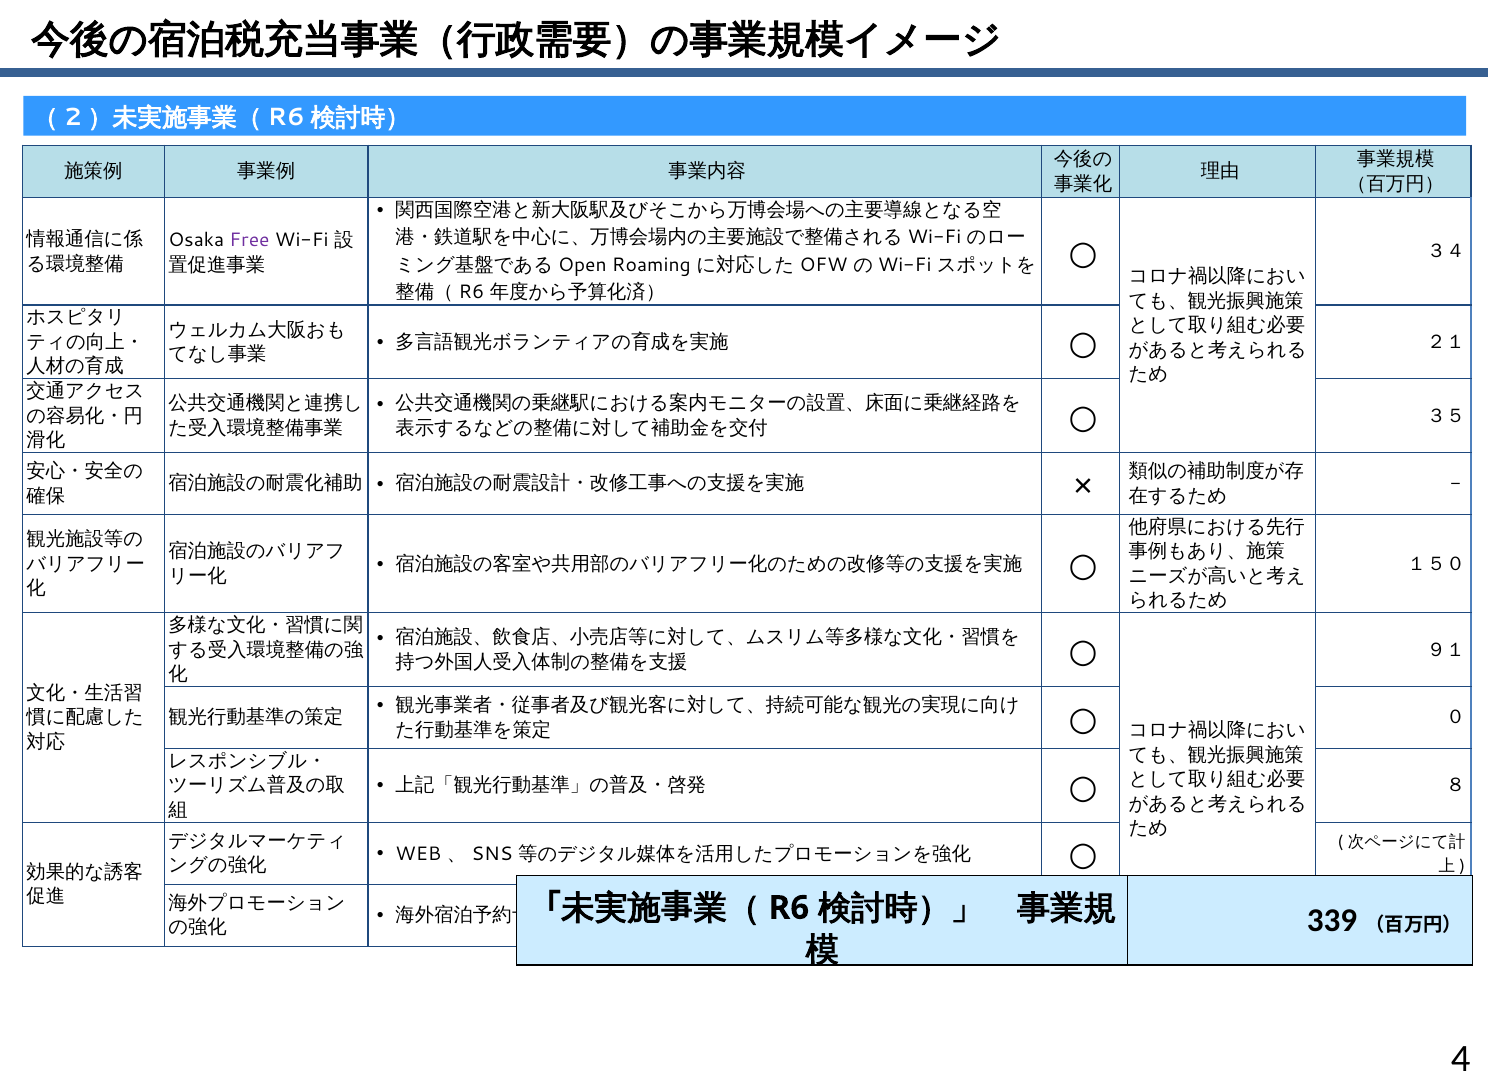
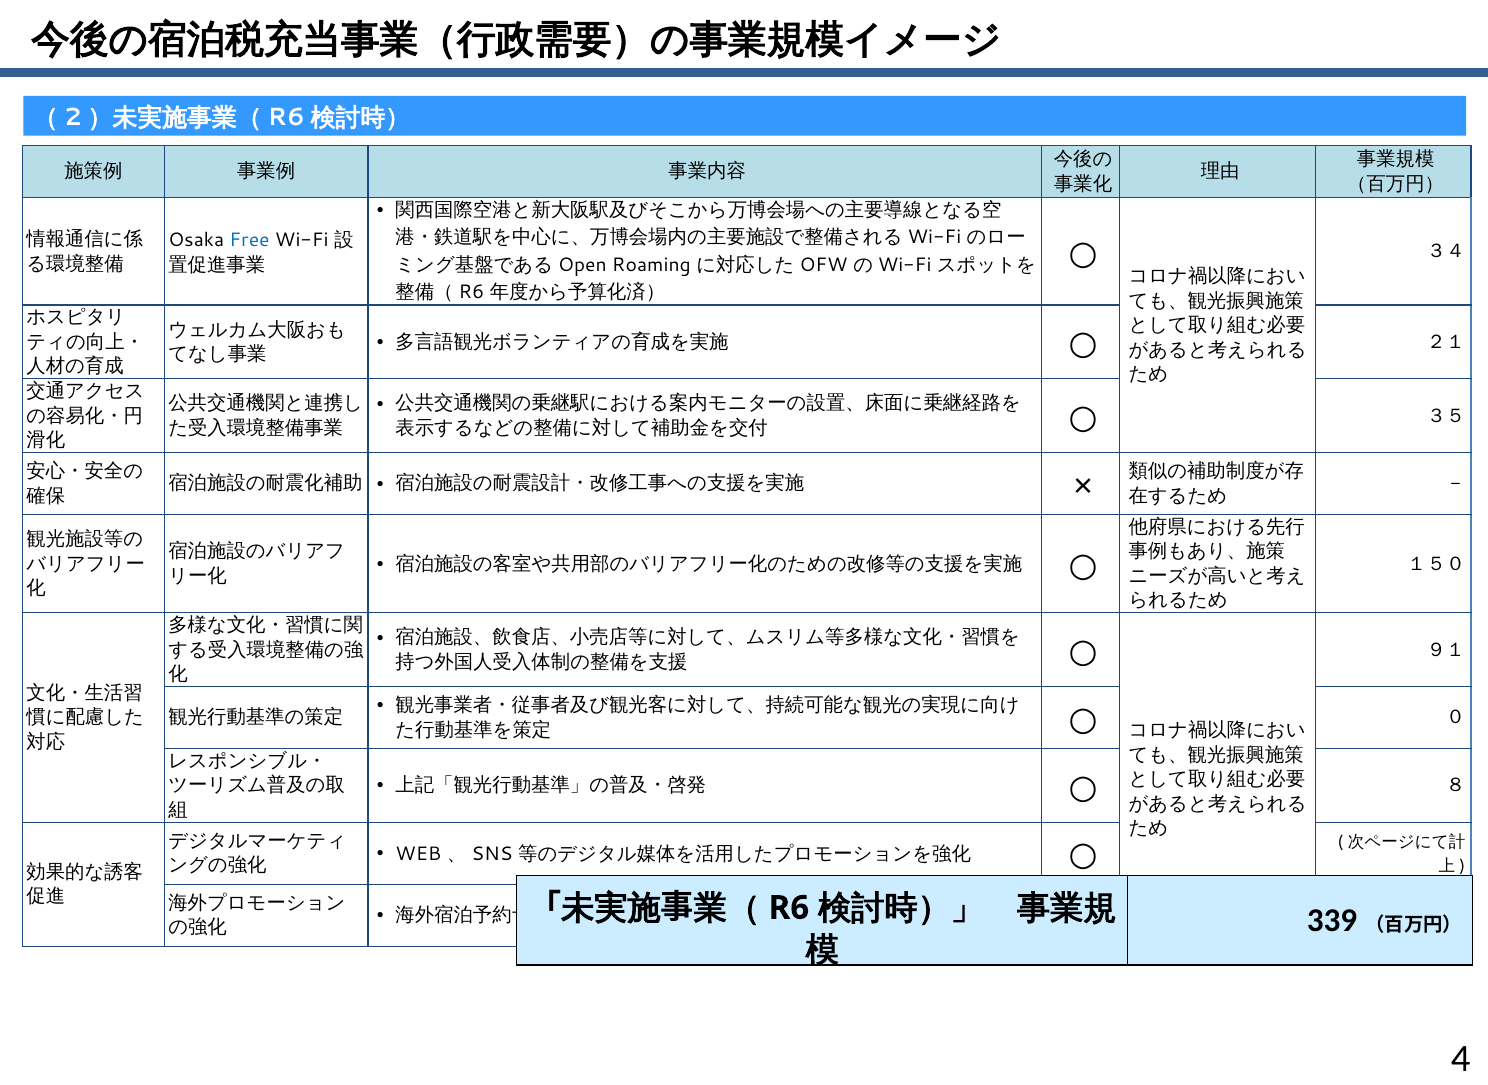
Free colour: purple -> blue
